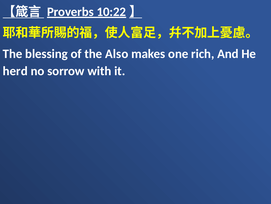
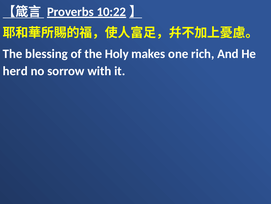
Also: Also -> Holy
